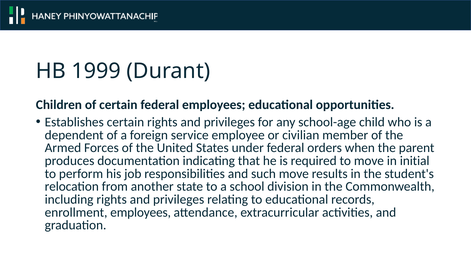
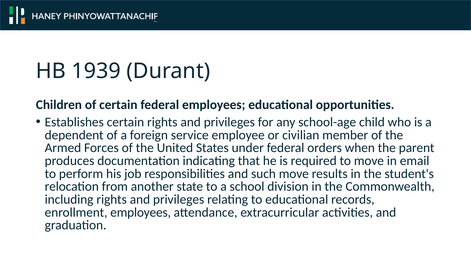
1999: 1999 -> 1939
initial: initial -> email
